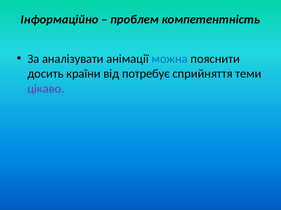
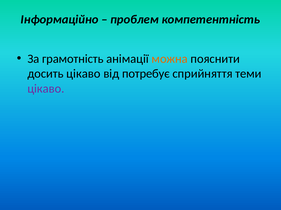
аналізувати: аналізувати -> грамотність
можна colour: blue -> orange
досить країни: країни -> цікаво
